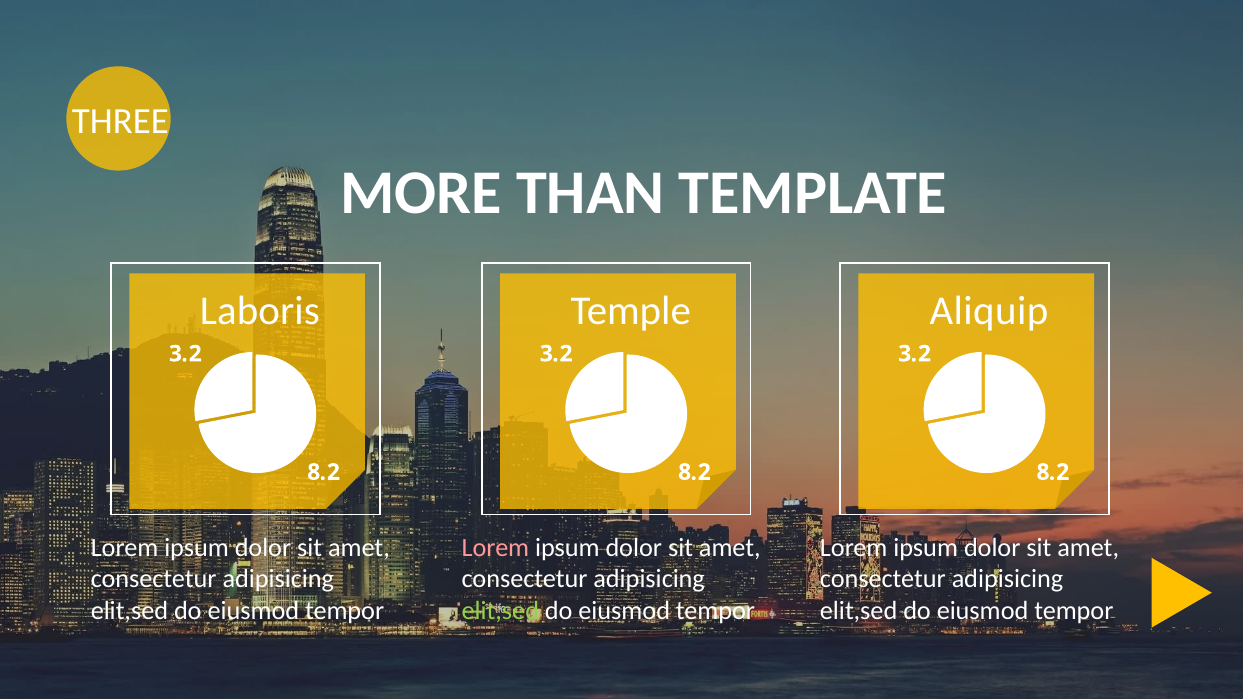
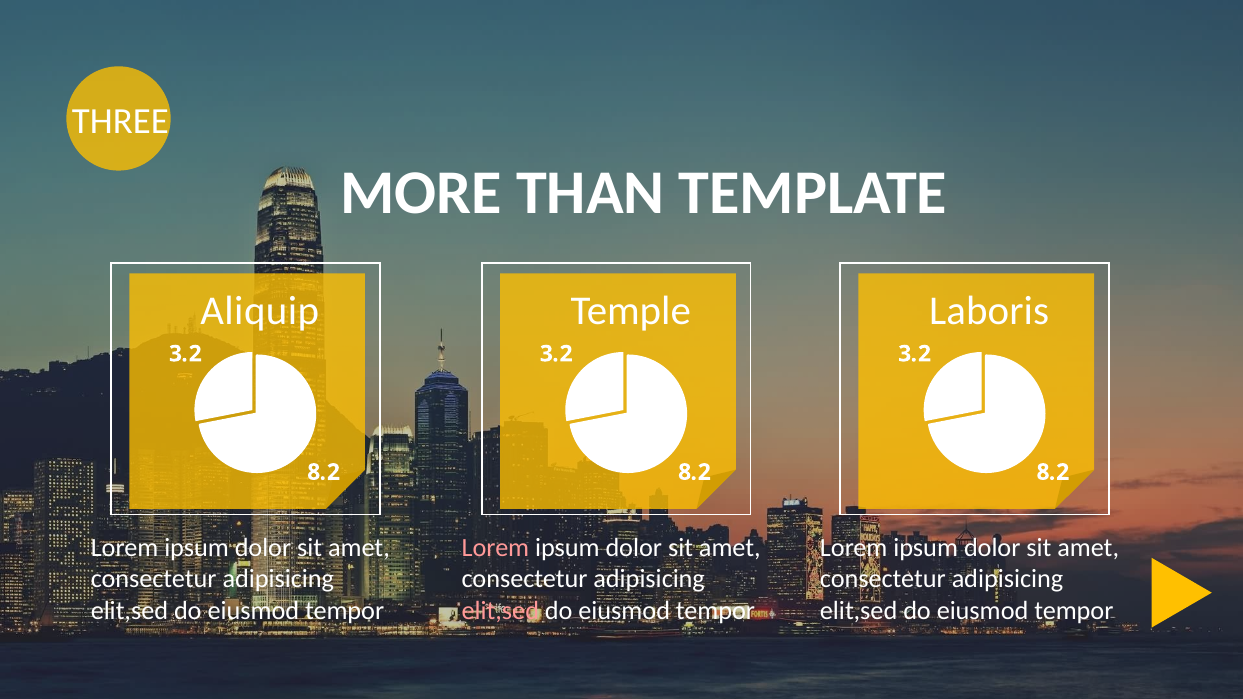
Laboris: Laboris -> Aliquip
Aliquip: Aliquip -> Laboris
elit,sed at (500, 611) colour: light green -> pink
